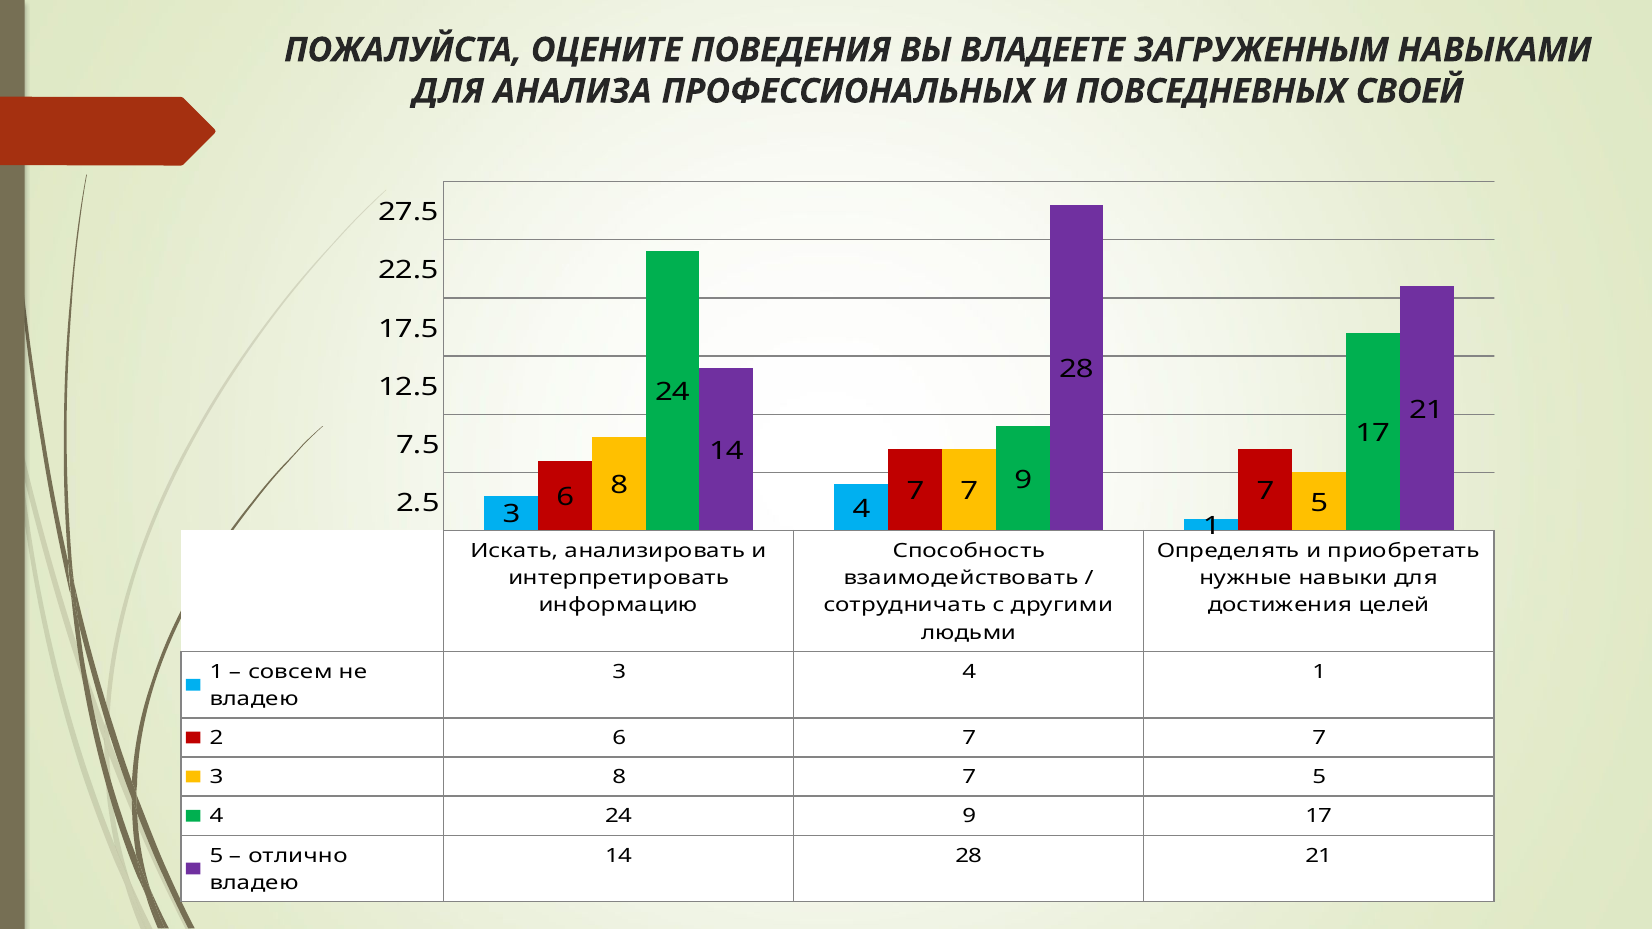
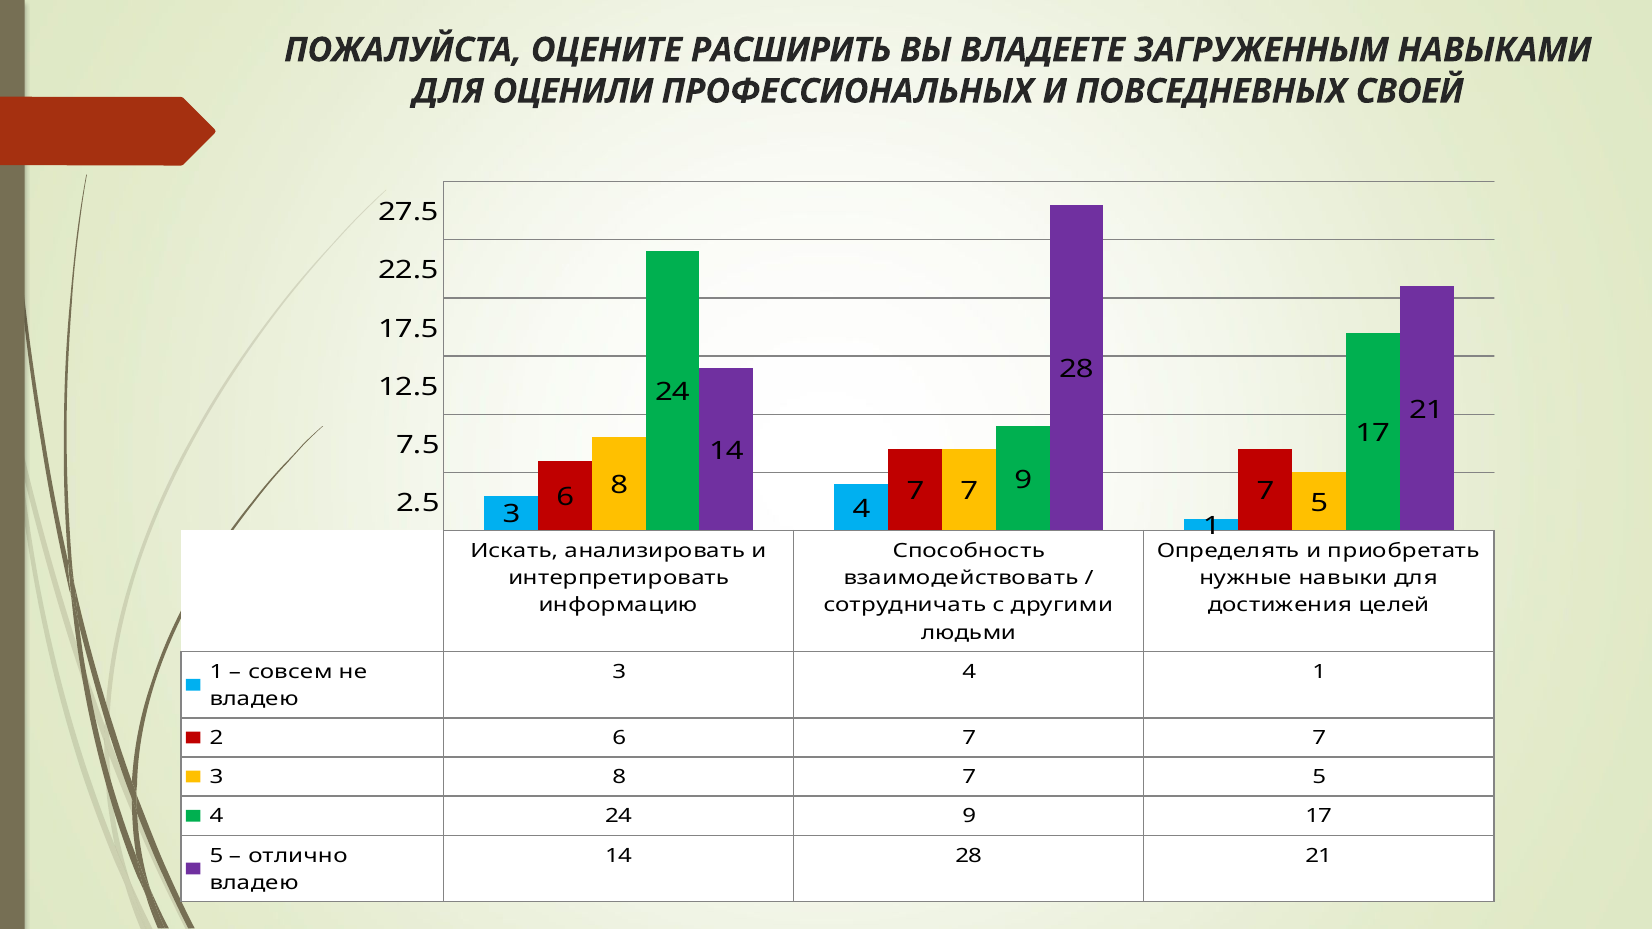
ПОВЕДЕНИЯ: ПОВЕДЕНИЯ -> РАСШИРИТЬ
АНАЛИЗА: АНАЛИЗА -> ОЦЕНИЛИ
